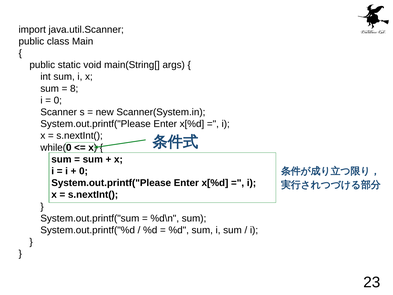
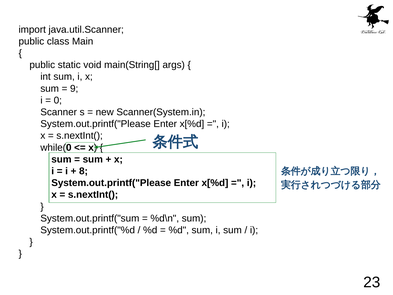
8: 8 -> 9
0 at (83, 171): 0 -> 8
